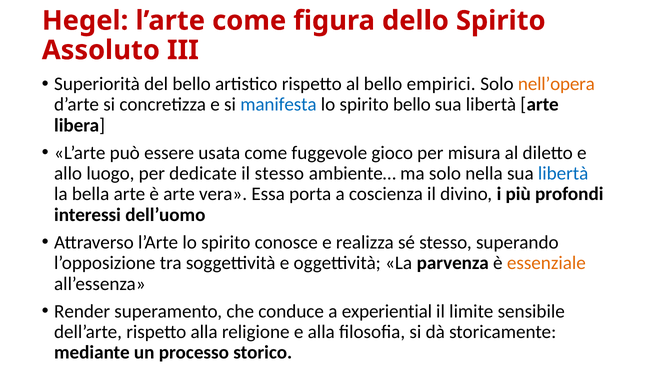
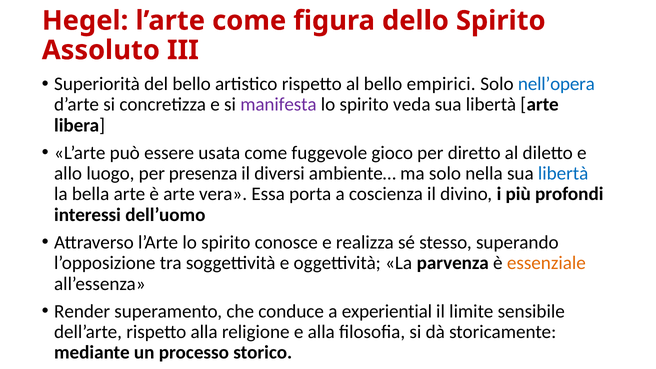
nell’opera colour: orange -> blue
manifesta colour: blue -> purple
spirito bello: bello -> veda
misura: misura -> diretto
dedicate: dedicate -> presenza
il stesso: stesso -> diversi
